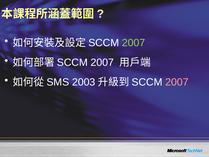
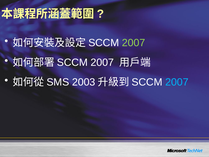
2007 at (177, 82) colour: pink -> light blue
